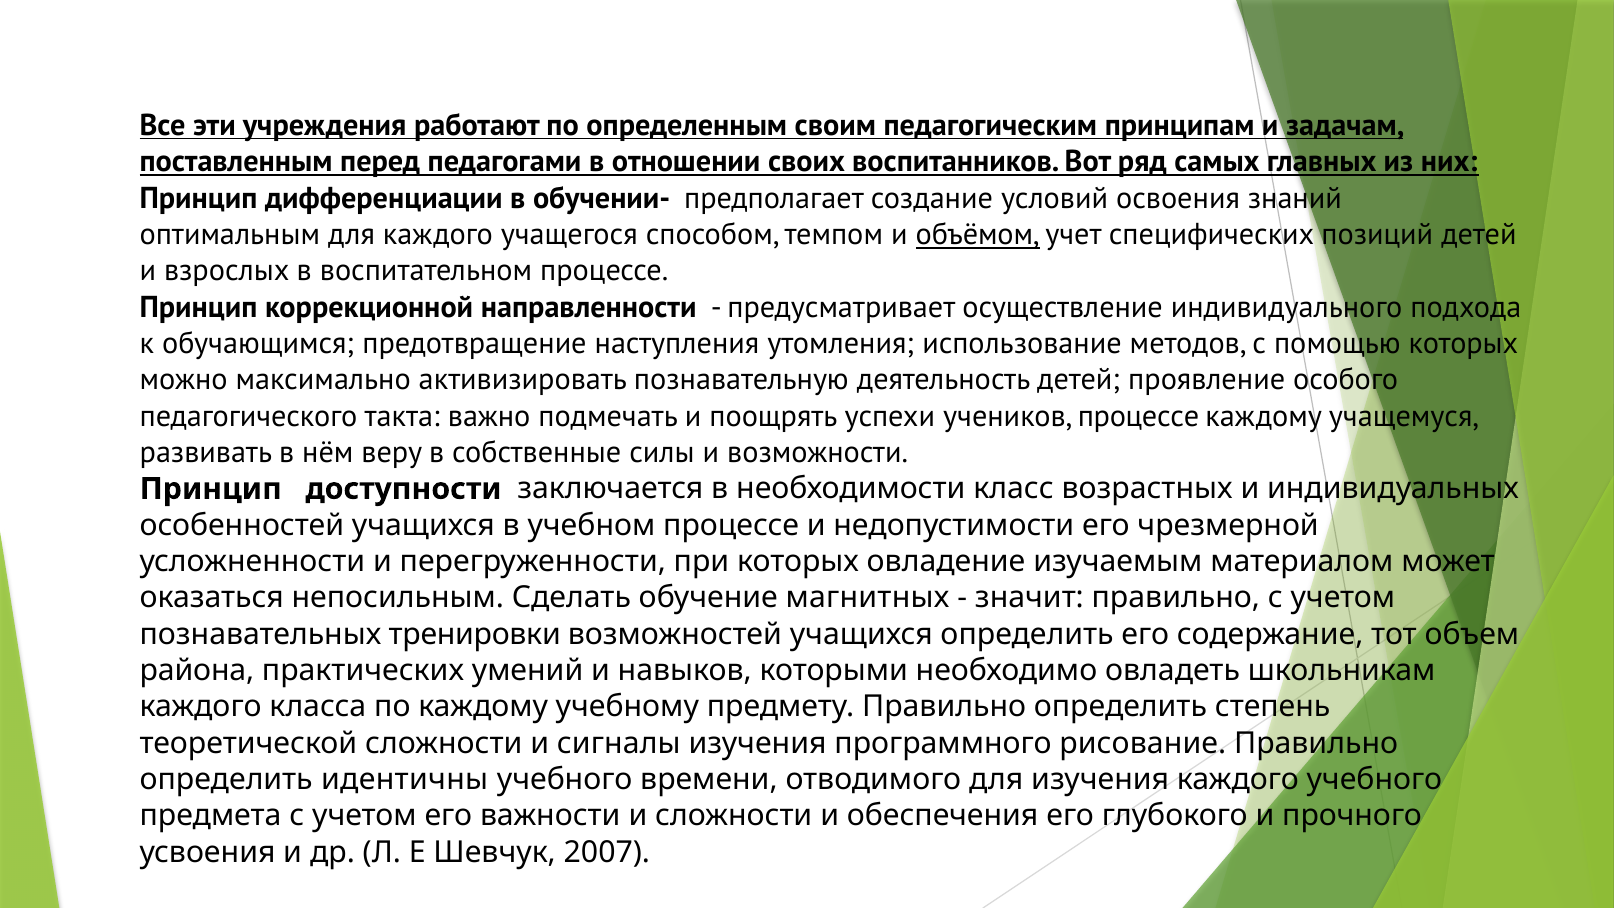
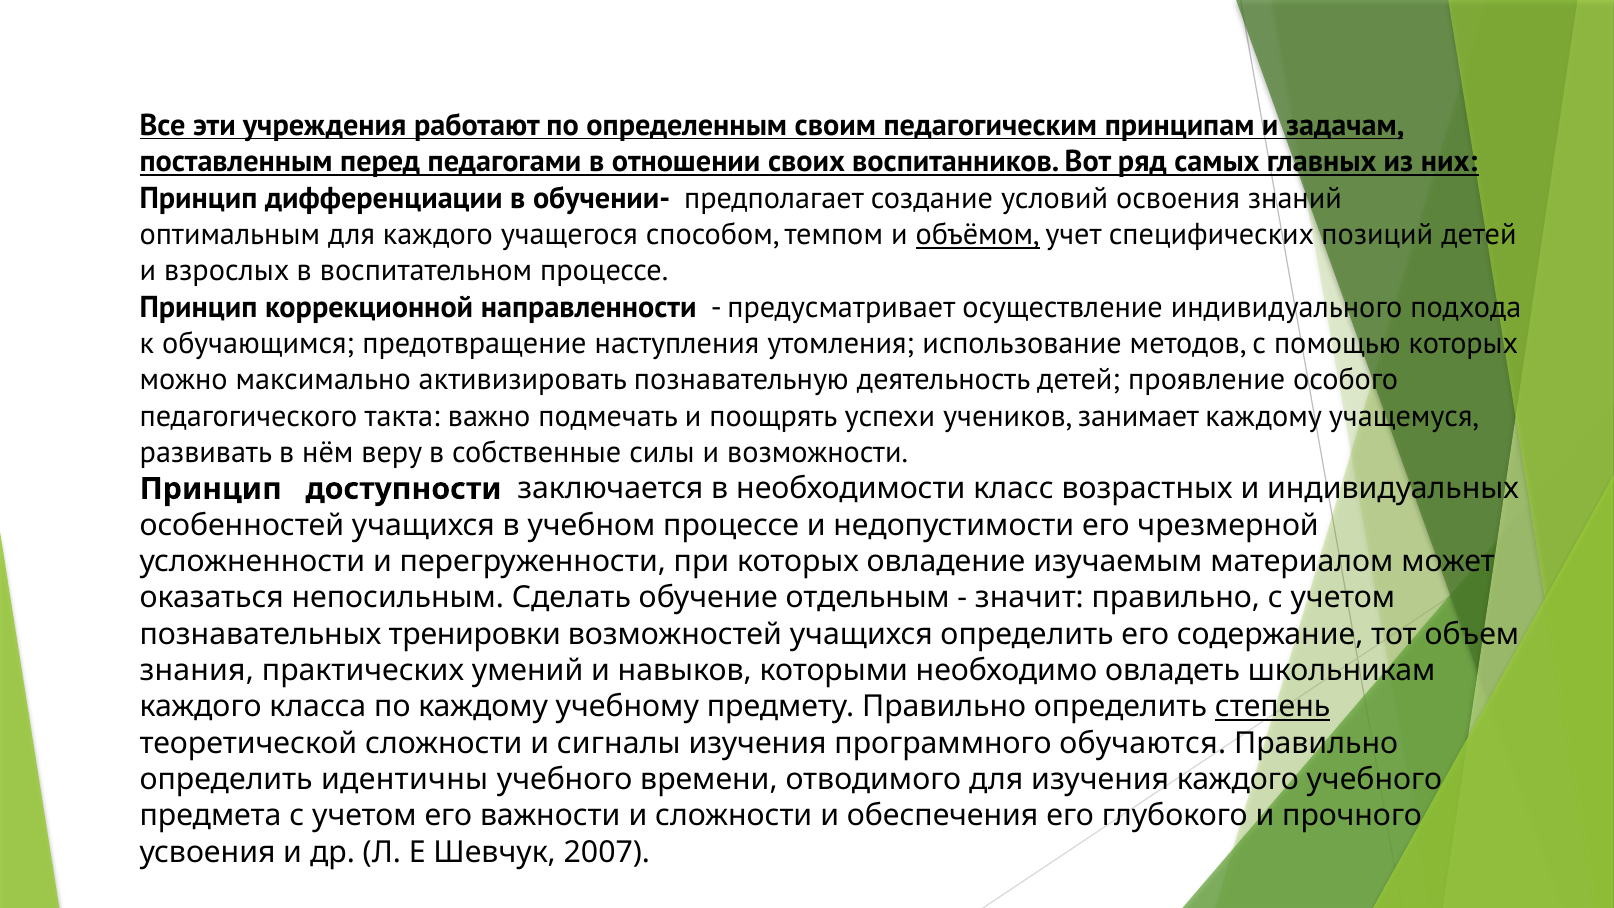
учеников процессе: процессе -> занимает
магнитных: магнитных -> отдельным
района: района -> знания
степень underline: none -> present
рисование: рисование -> обучаются
